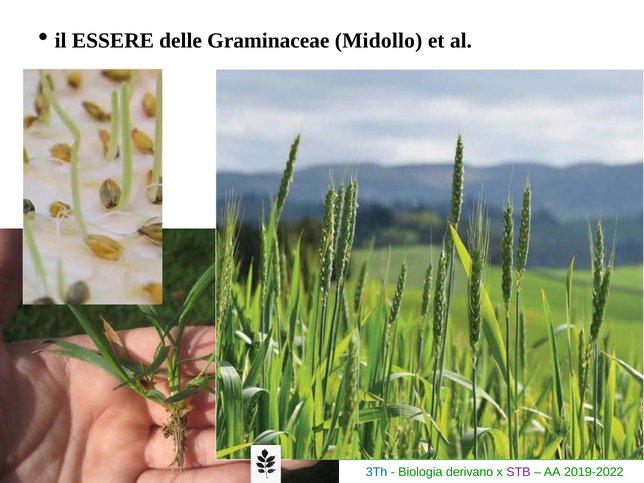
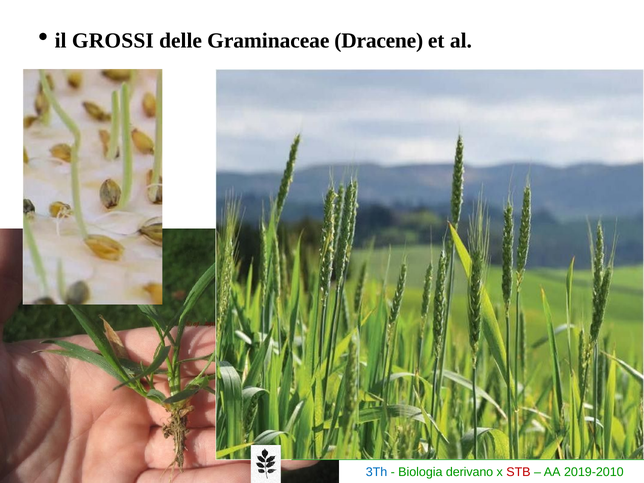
ESSERE: ESSERE -> GROSSI
Midollo: Midollo -> Dracene
STB colour: purple -> red
2019-2022: 2019-2022 -> 2019-2010
